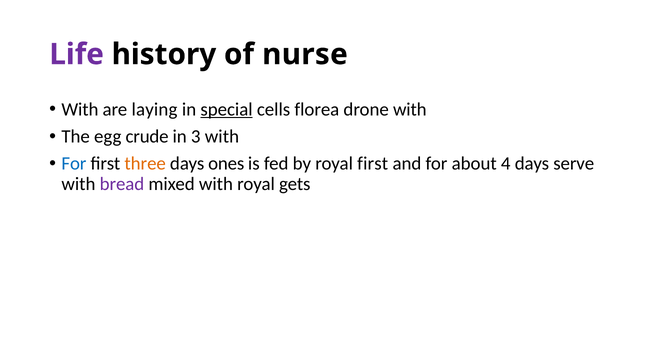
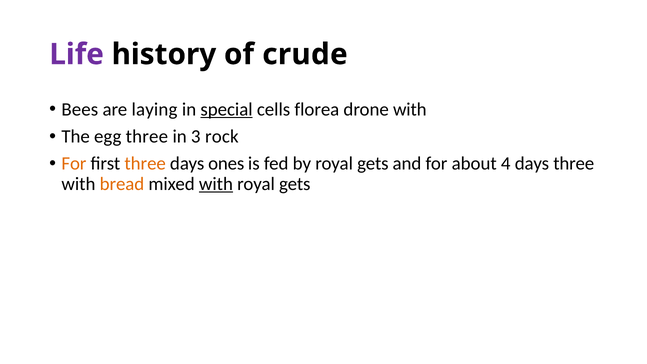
nurse: nurse -> crude
With at (80, 109): With -> Bees
egg crude: crude -> three
3 with: with -> rock
For at (74, 164) colour: blue -> orange
by royal first: first -> gets
days serve: serve -> three
bread colour: purple -> orange
with at (216, 184) underline: none -> present
